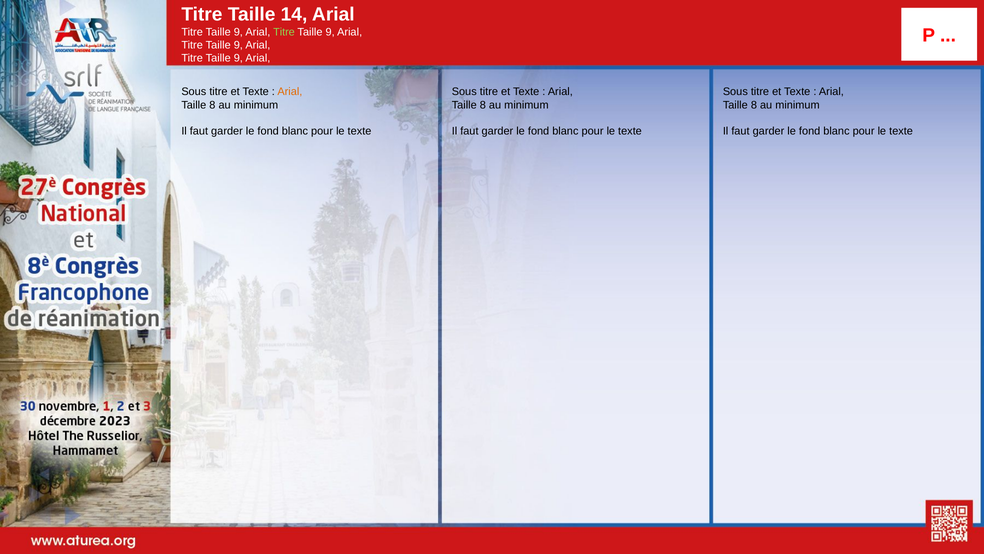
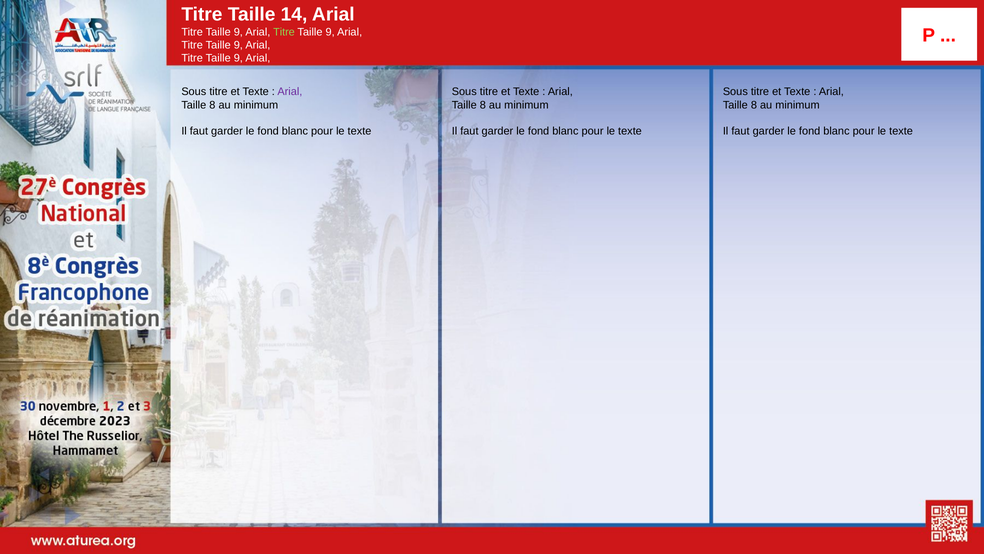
Arial at (290, 92) colour: orange -> purple
